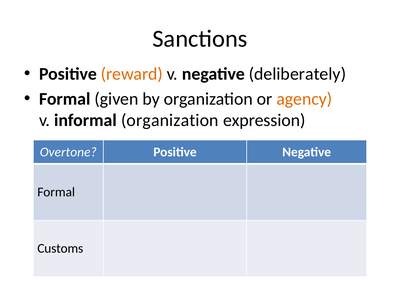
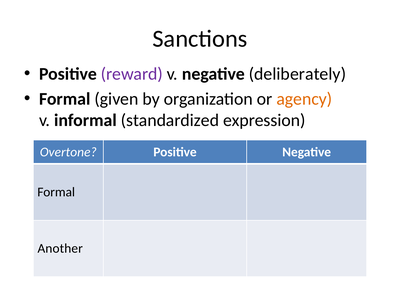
reward colour: orange -> purple
informal organization: organization -> standardized
Customs: Customs -> Another
